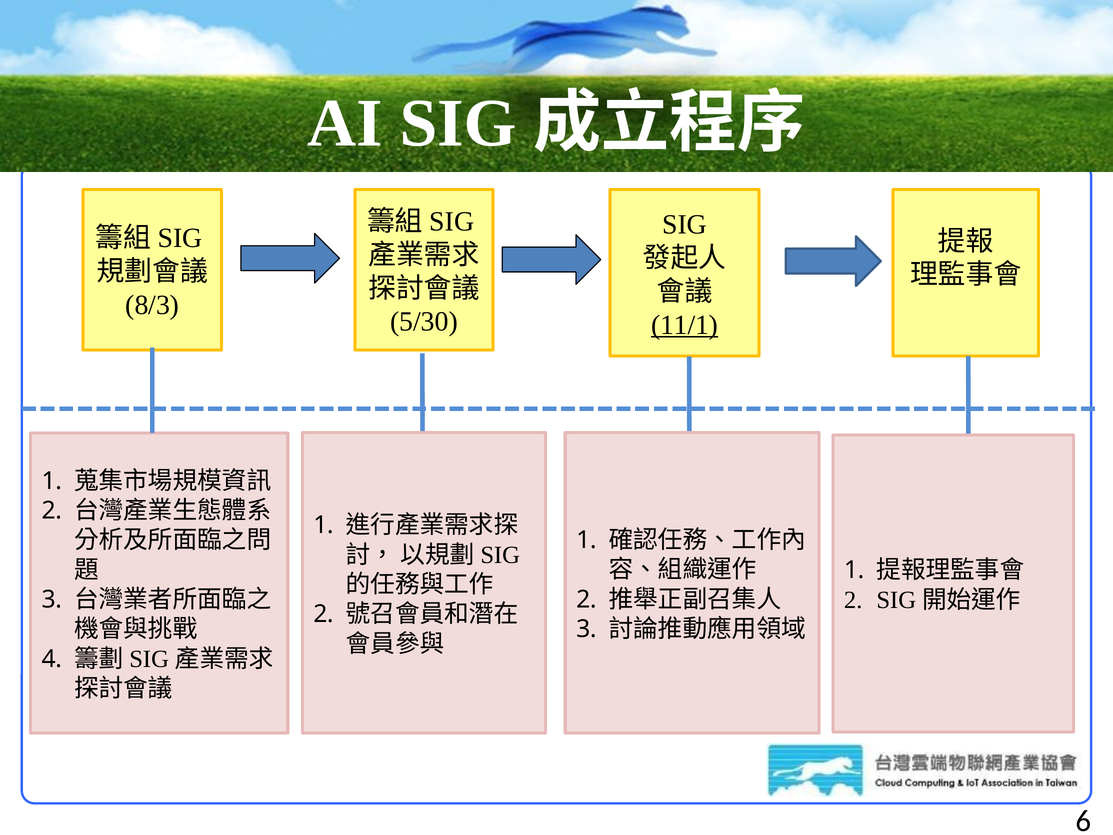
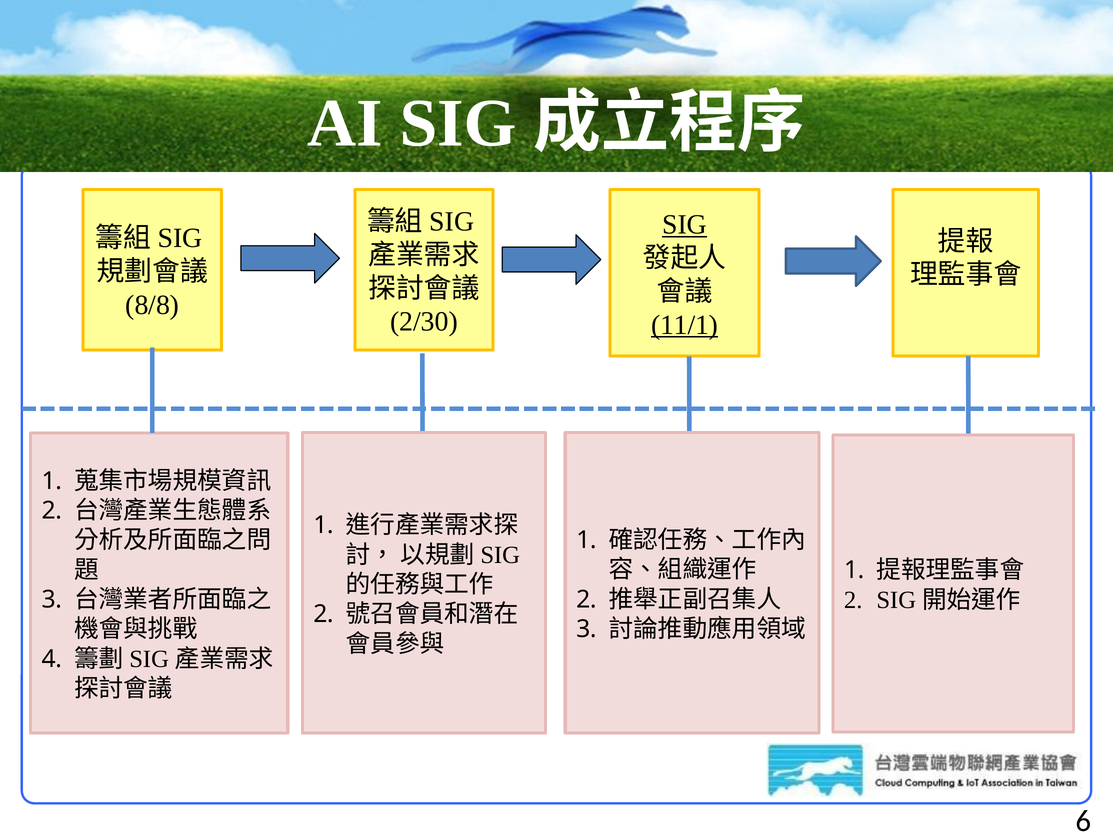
SIG at (685, 225) underline: none -> present
8/3: 8/3 -> 8/8
5/30: 5/30 -> 2/30
